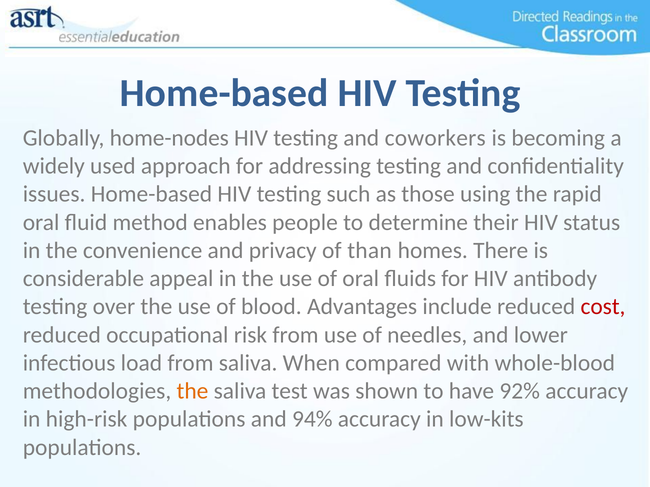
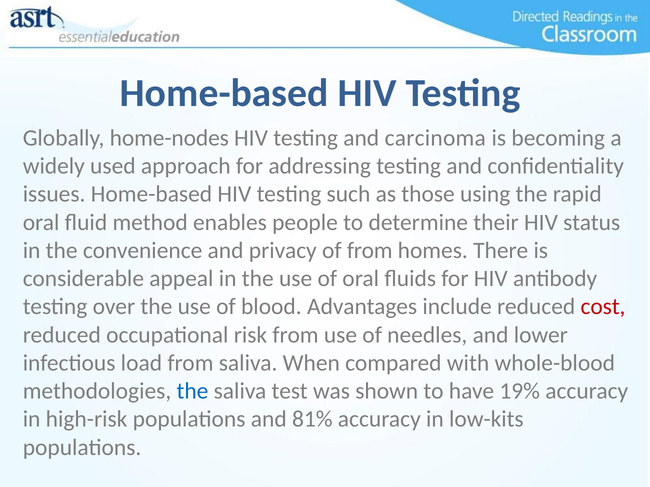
coworkers: coworkers -> carcinoma
of than: than -> from
the at (192, 391) colour: orange -> blue
92%: 92% -> 19%
94%: 94% -> 81%
